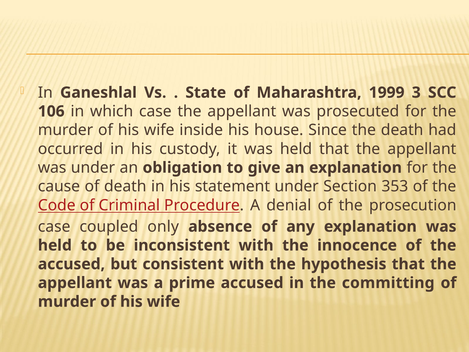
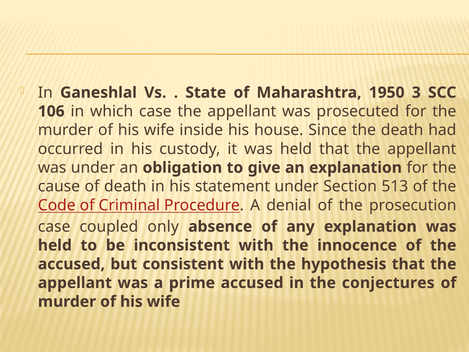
1999: 1999 -> 1950
353: 353 -> 513
committing: committing -> conjectures
